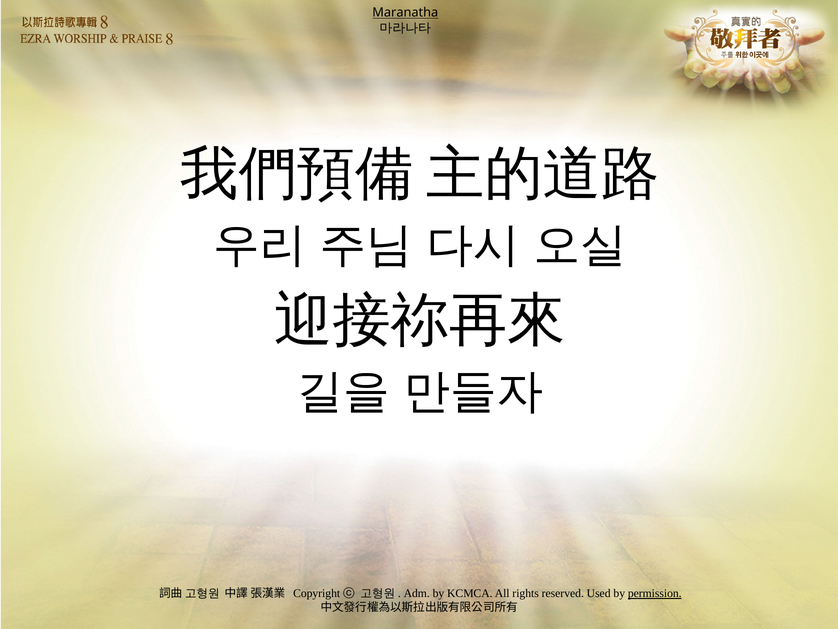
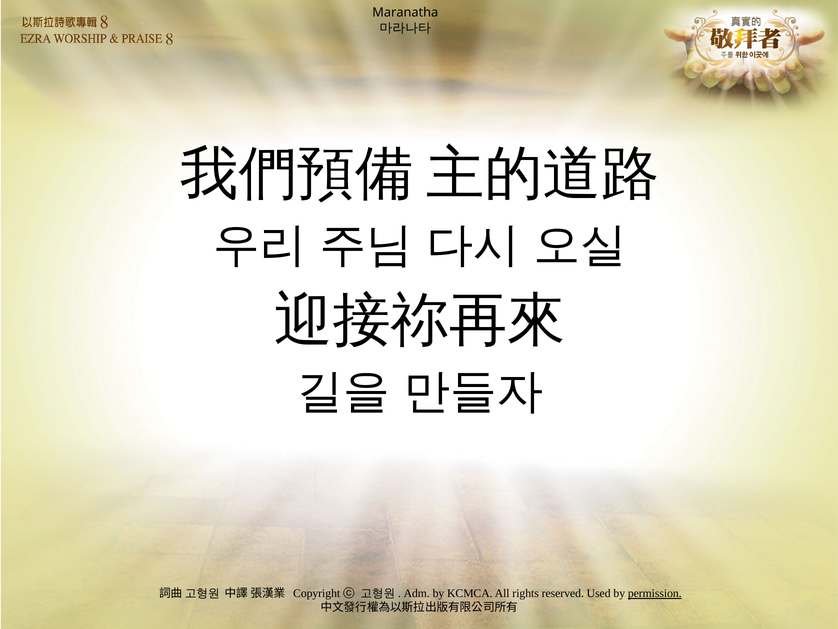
Maranatha underline: present -> none
